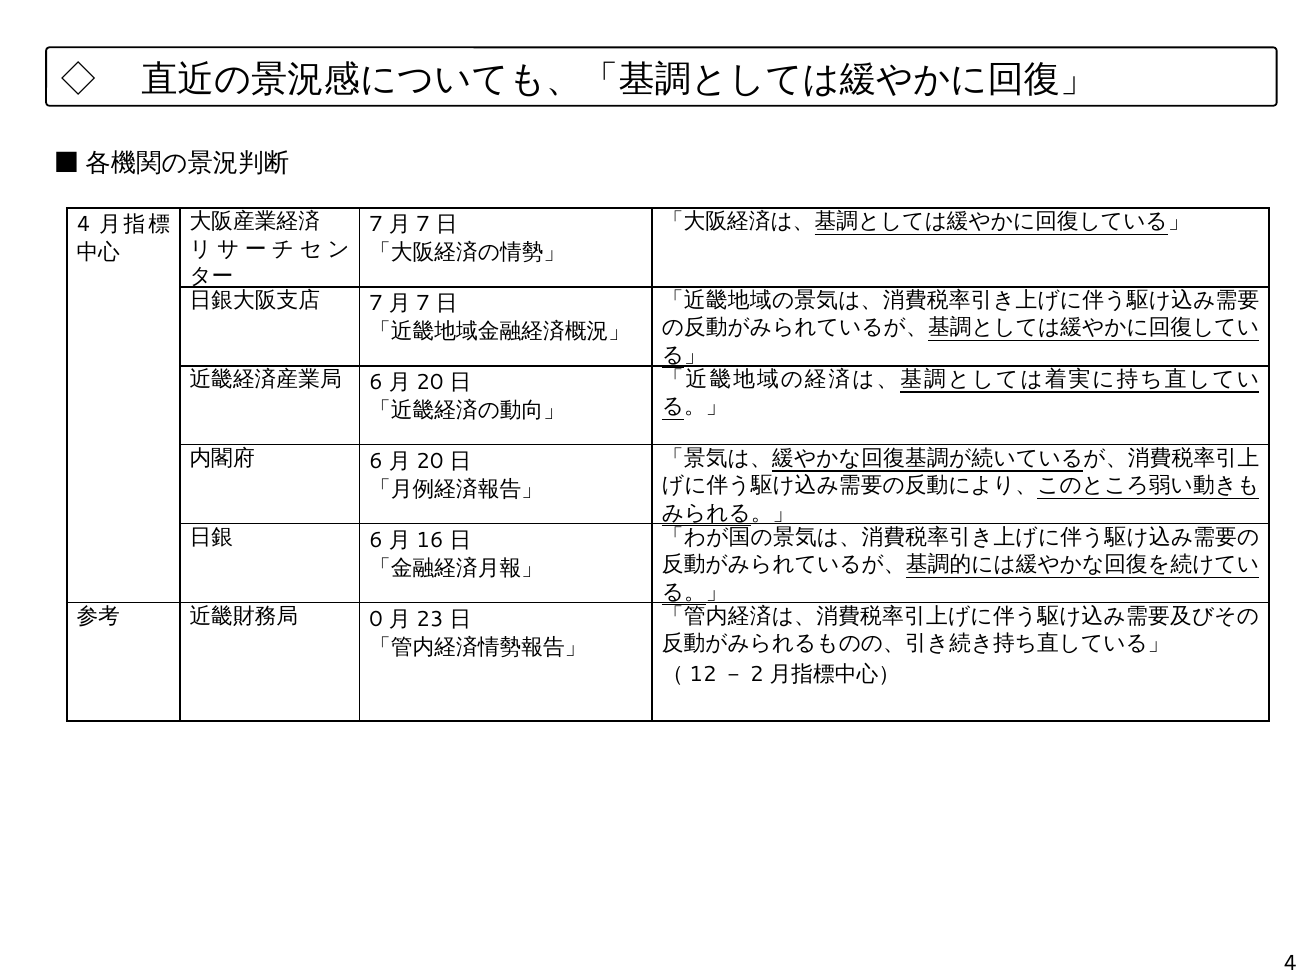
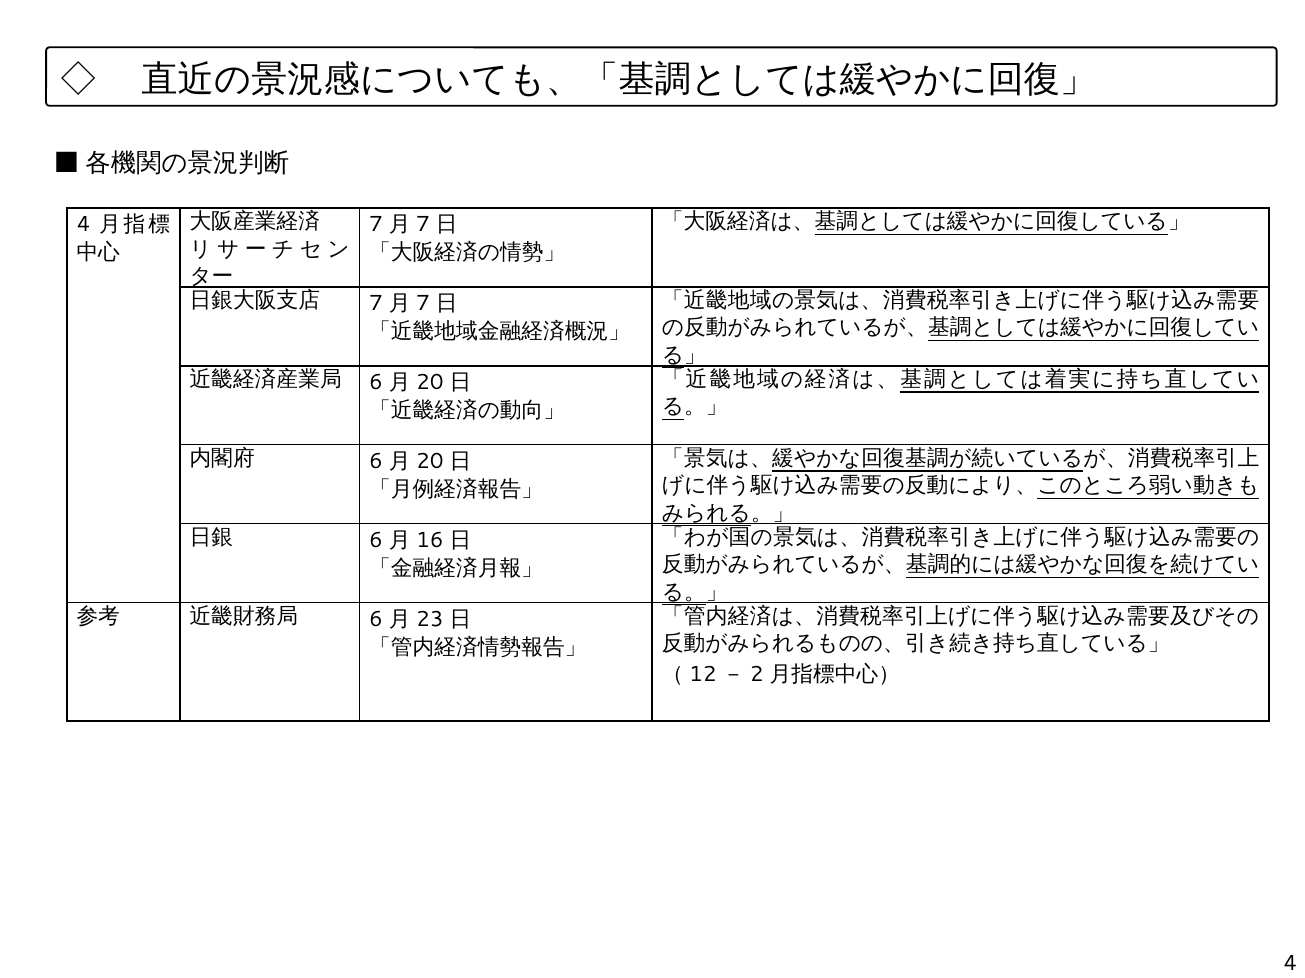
0 at (376, 620): 0 -> 6
